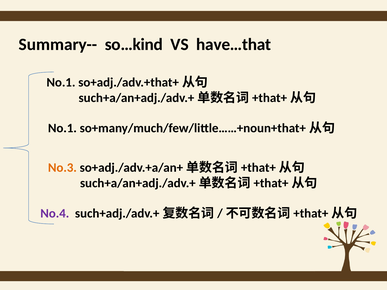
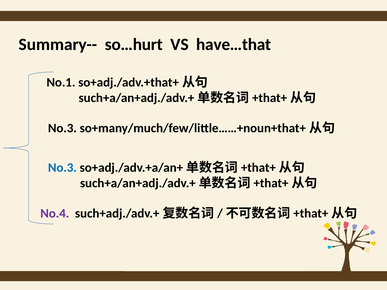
so…kind: so…kind -> so…hurt
No.1 at (62, 128): No.1 -> No.3
No.3 at (62, 168) colour: orange -> blue
